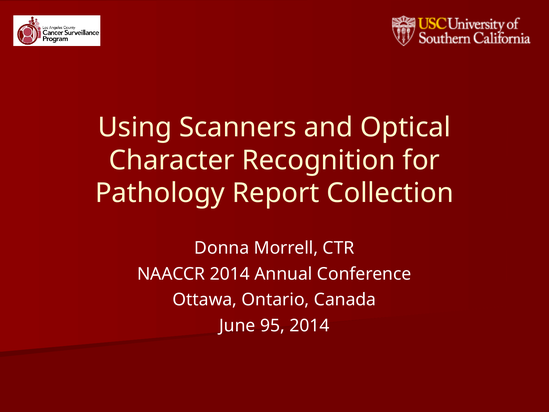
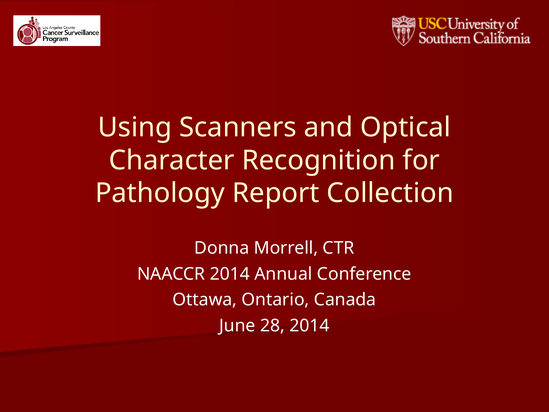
95: 95 -> 28
